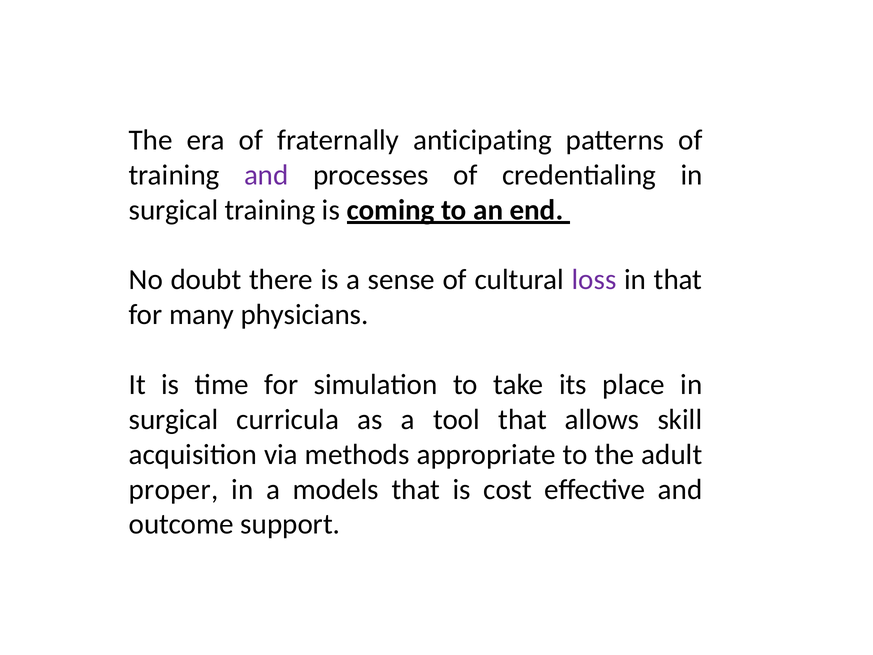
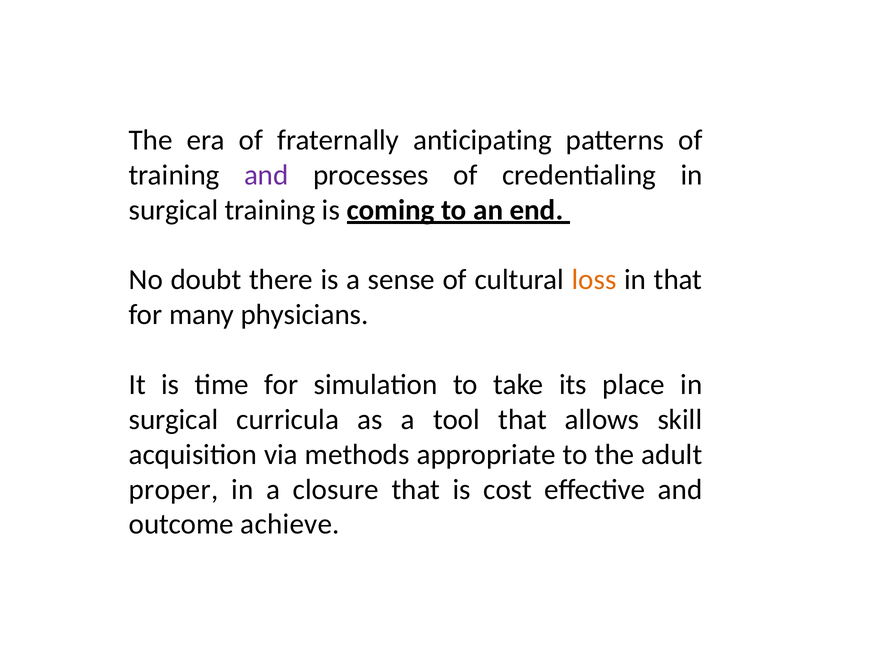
loss colour: purple -> orange
models: models -> closure
support: support -> achieve
